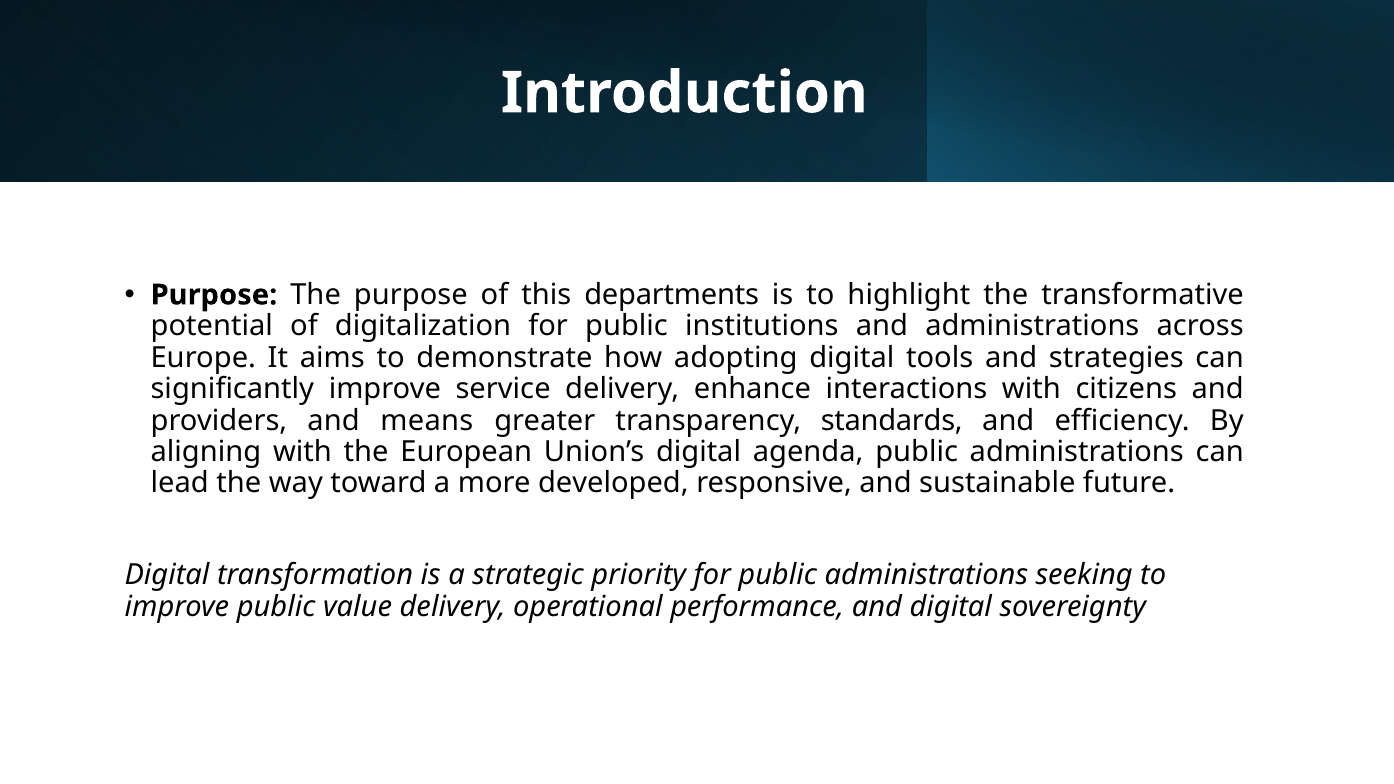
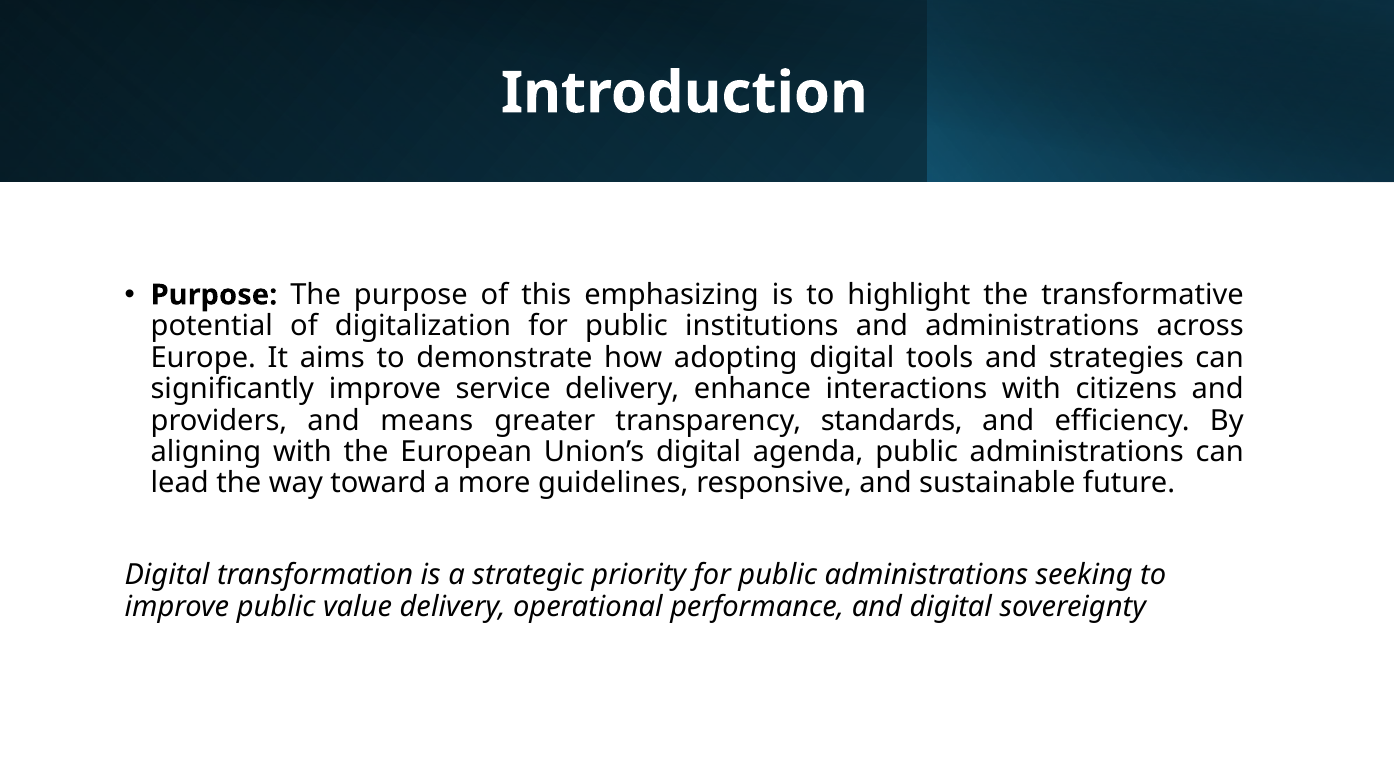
departments: departments -> emphasizing
developed: developed -> guidelines
